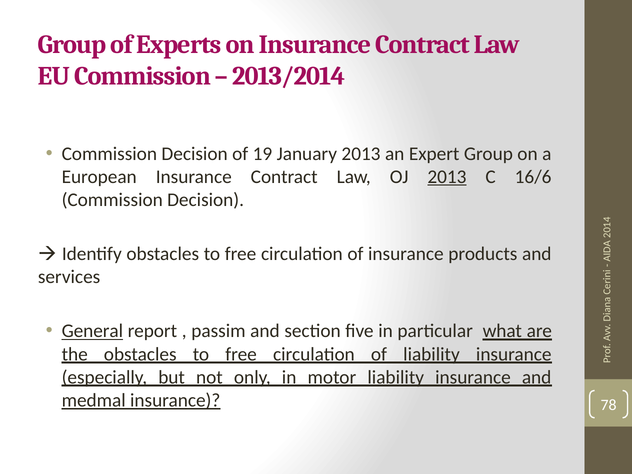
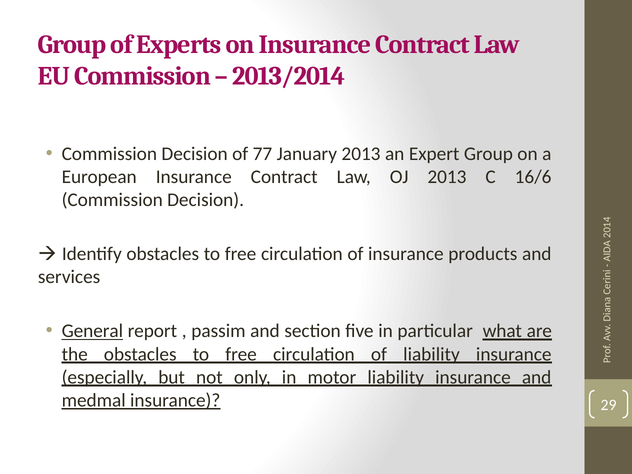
19: 19 -> 77
2013 at (447, 177) underline: present -> none
78: 78 -> 29
